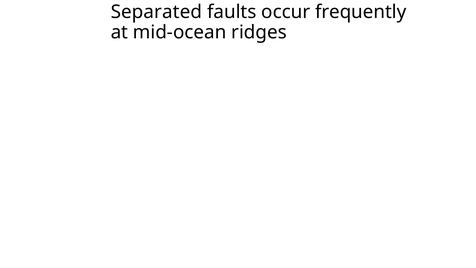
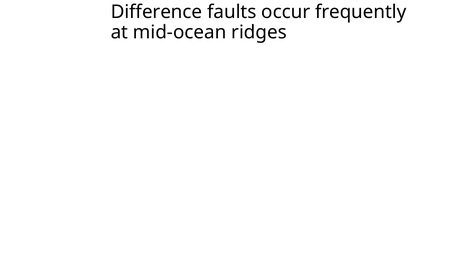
Separated: Separated -> Difference
